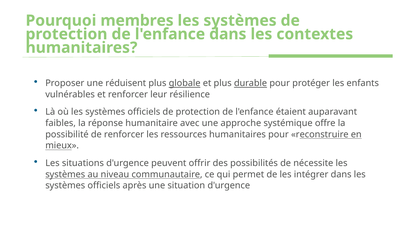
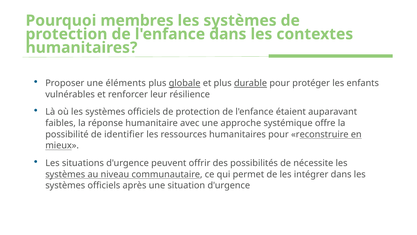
réduisent: réduisent -> éléments
de renforcer: renforcer -> identifier
